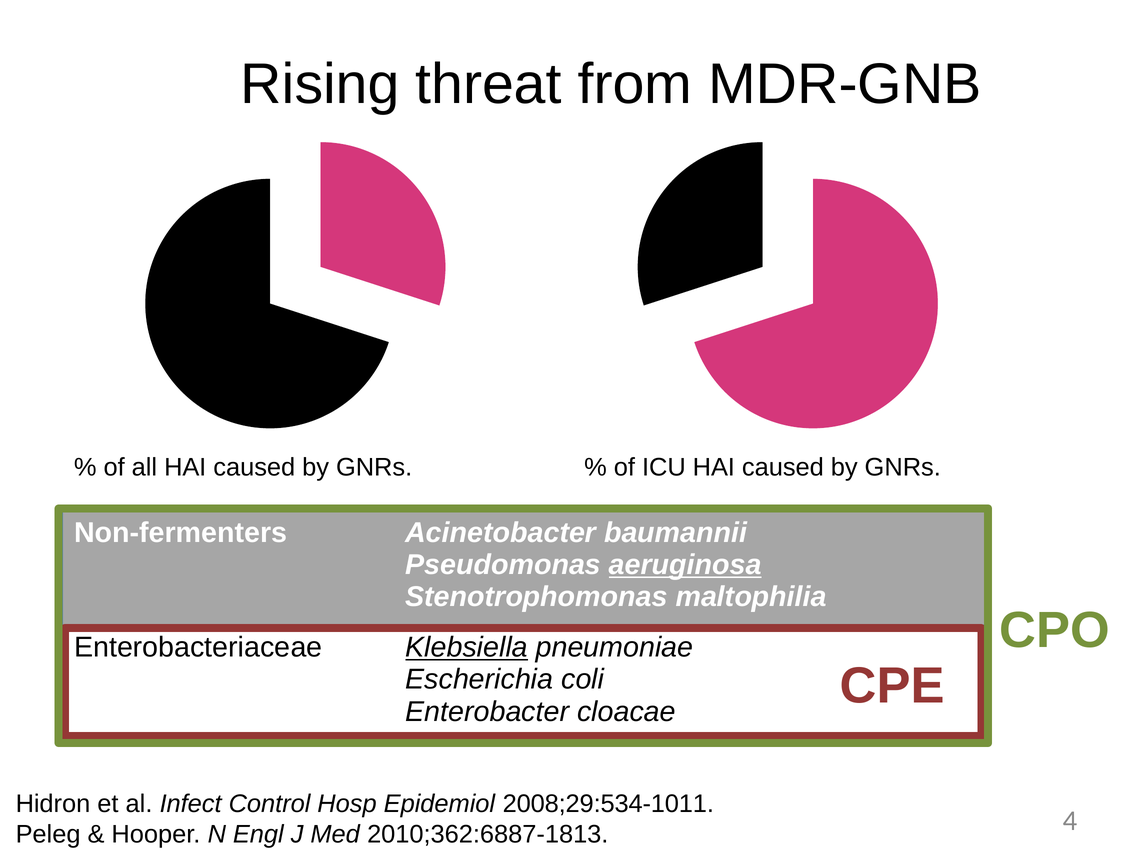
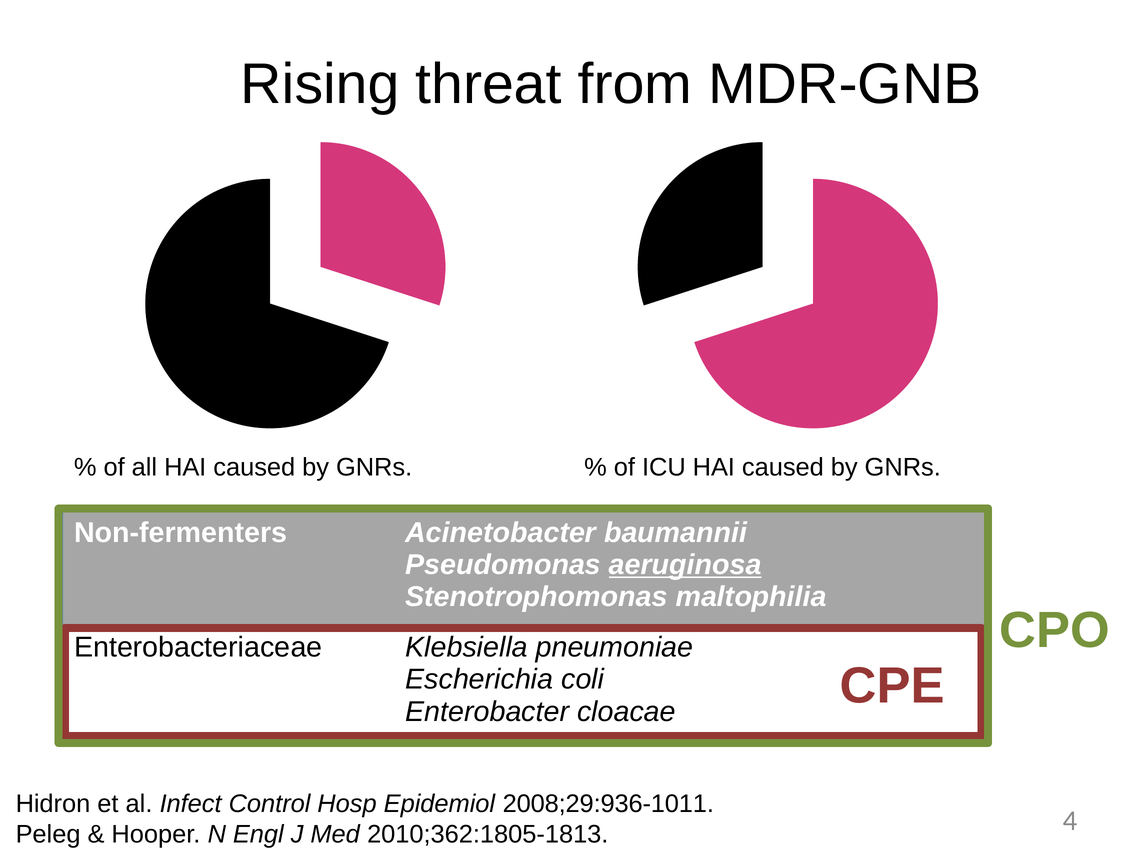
Klebsiella underline: present -> none
2008;29:534-1011: 2008;29:534-1011 -> 2008;29:936-1011
2010;362:6887-1813: 2010;362:6887-1813 -> 2010;362:1805-1813
